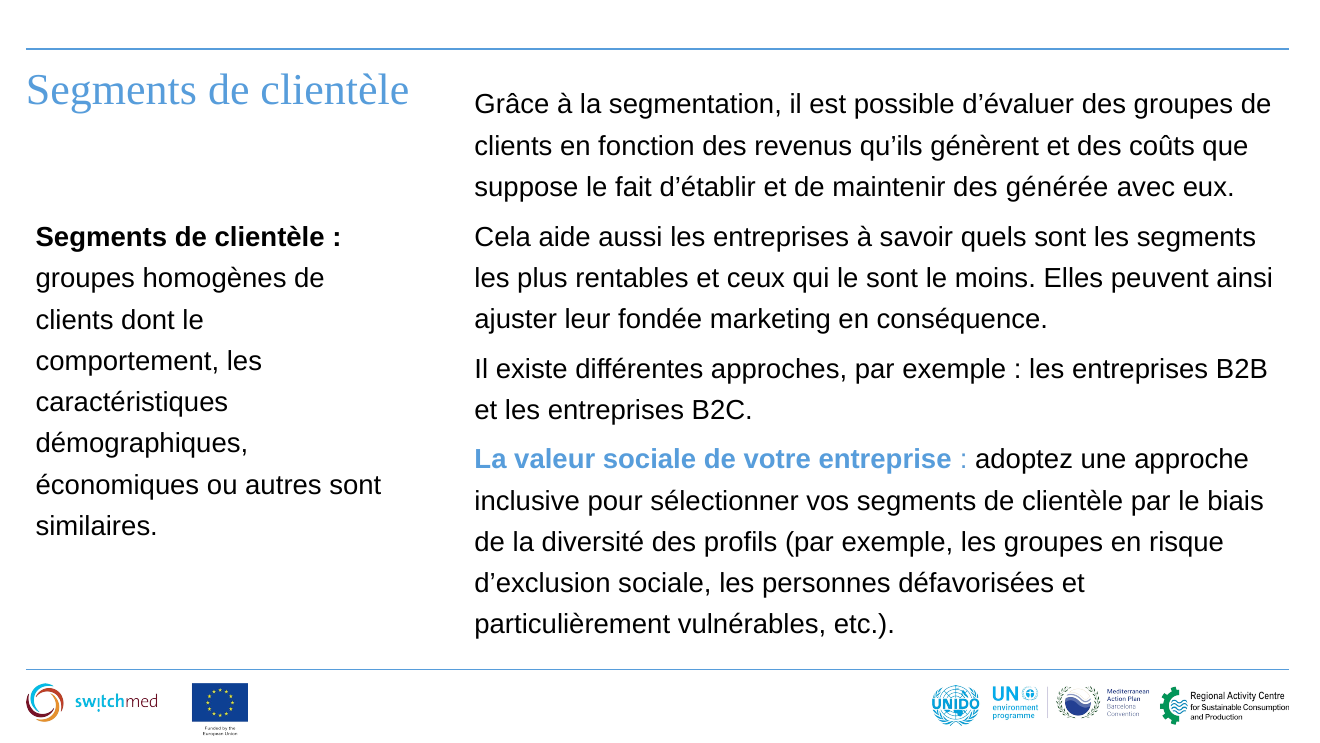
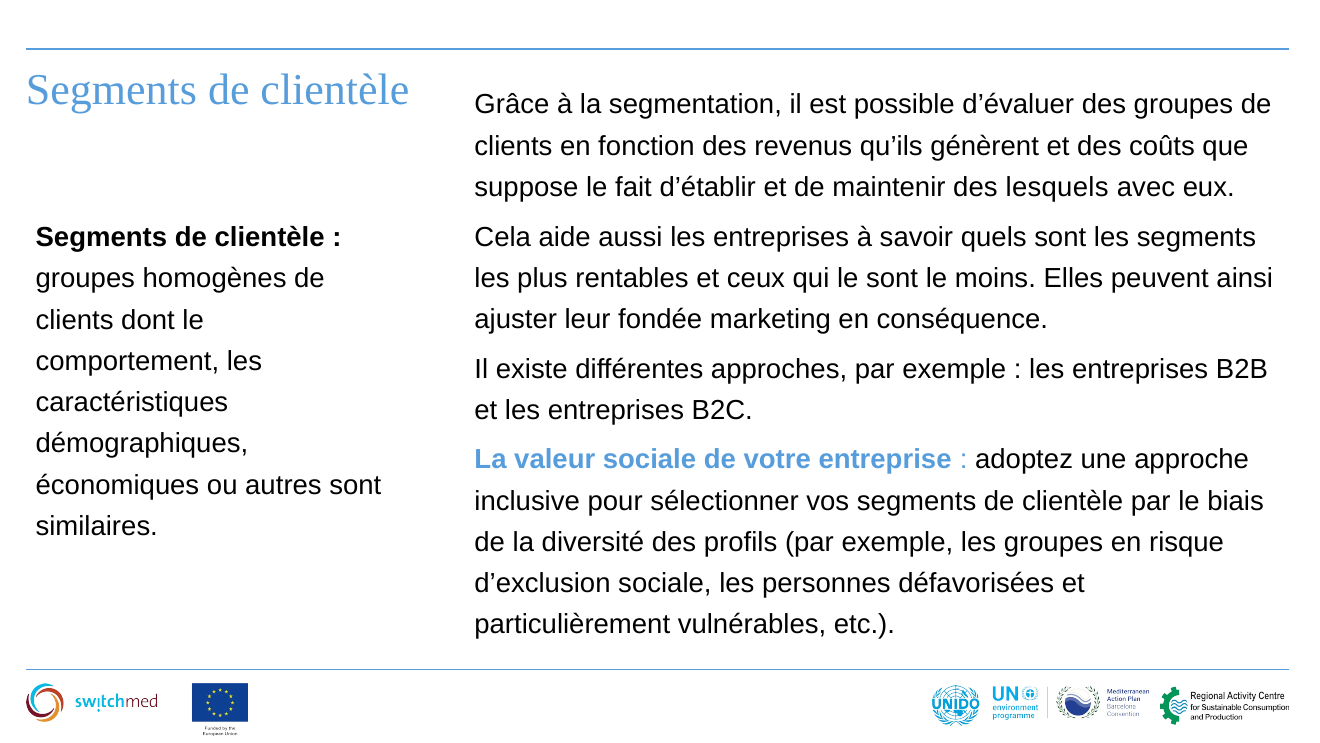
générée: générée -> lesquels
